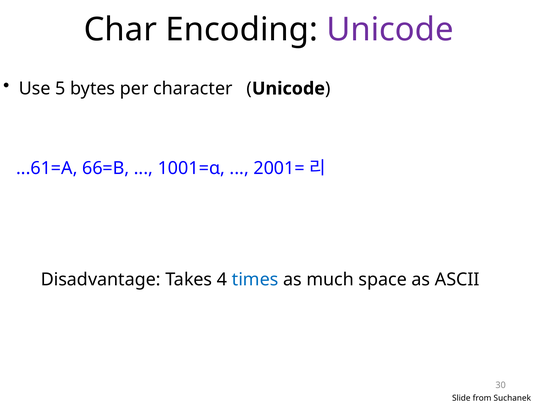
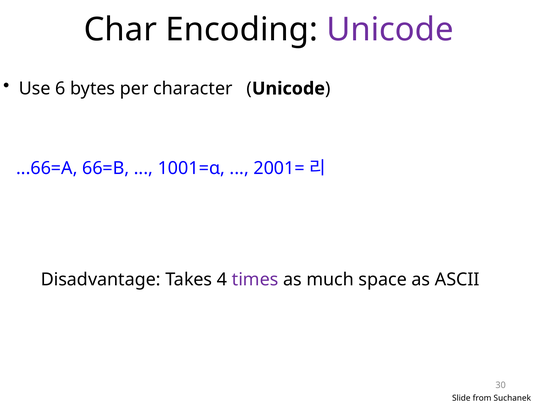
5: 5 -> 6
...61=A: ...61=A -> ...66=A
times colour: blue -> purple
